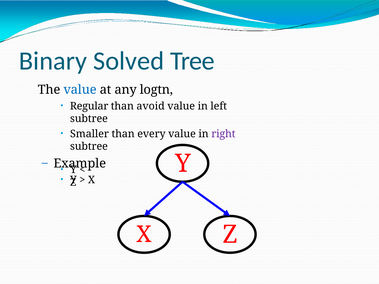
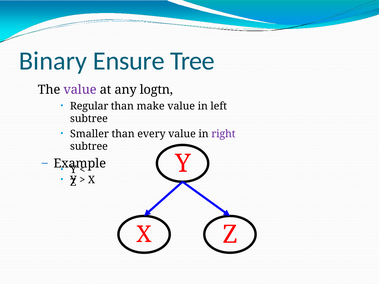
Solved: Solved -> Ensure
value at (80, 90) colour: blue -> purple
avoid: avoid -> make
